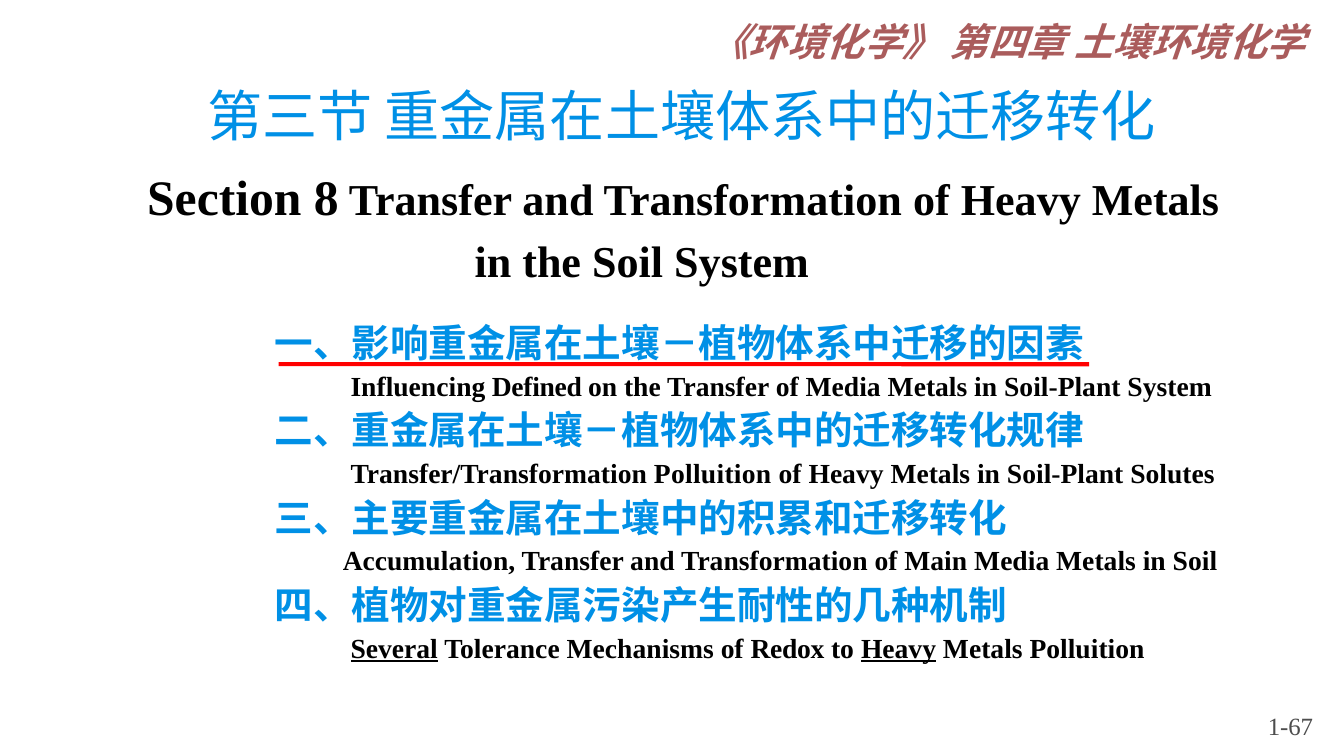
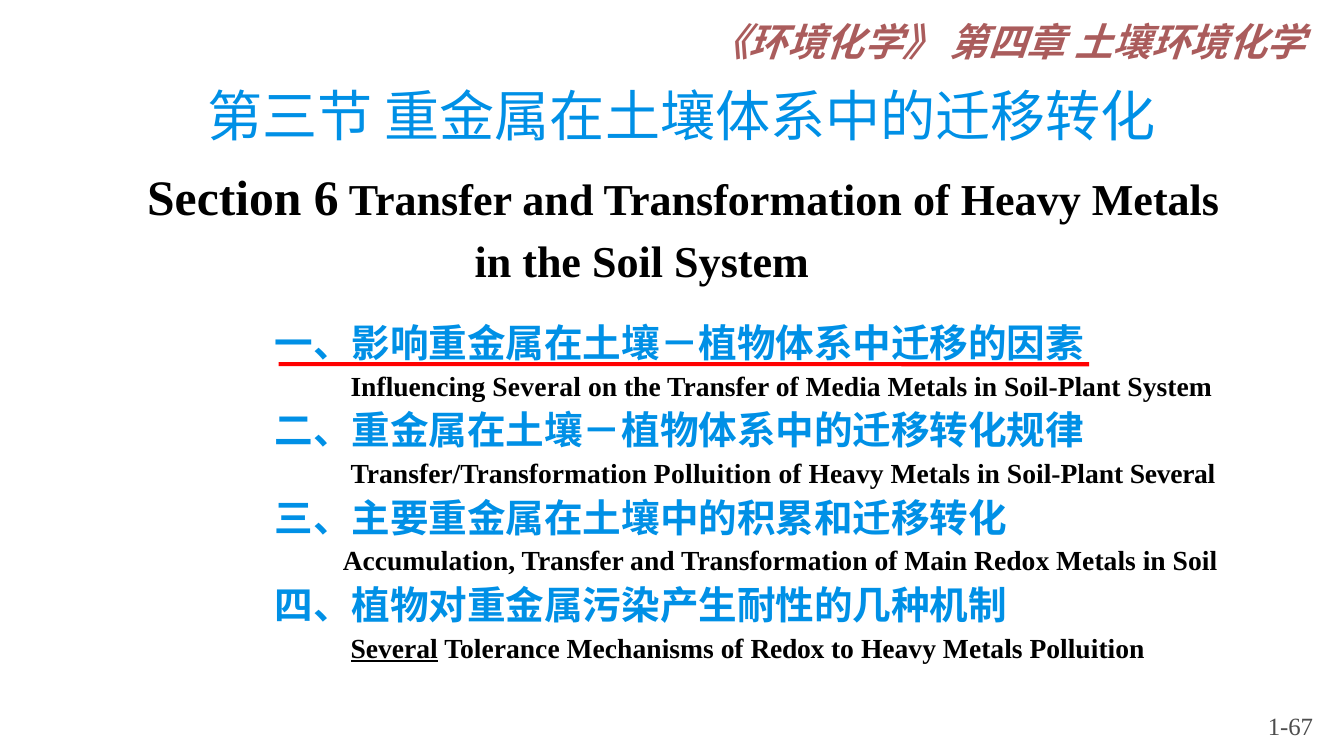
8: 8 -> 6
Influencing Defined: Defined -> Several
Soil-Plant Solutes: Solutes -> Several
Main Media: Media -> Redox
Heavy at (899, 649) underline: present -> none
